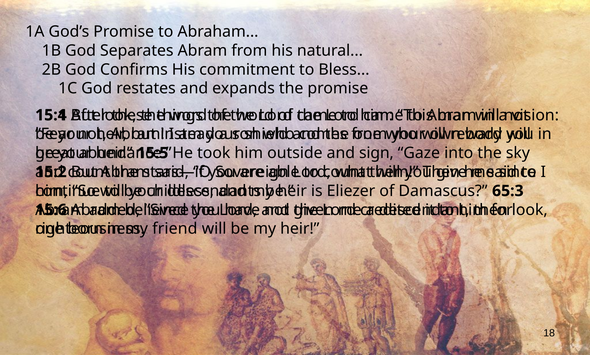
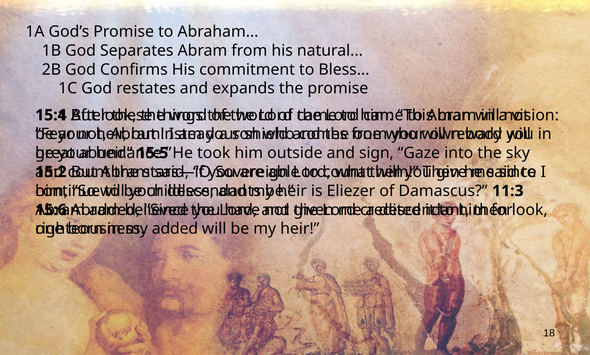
65:3: 65:3 -> 11:3
friend at (175, 229): friend -> added
